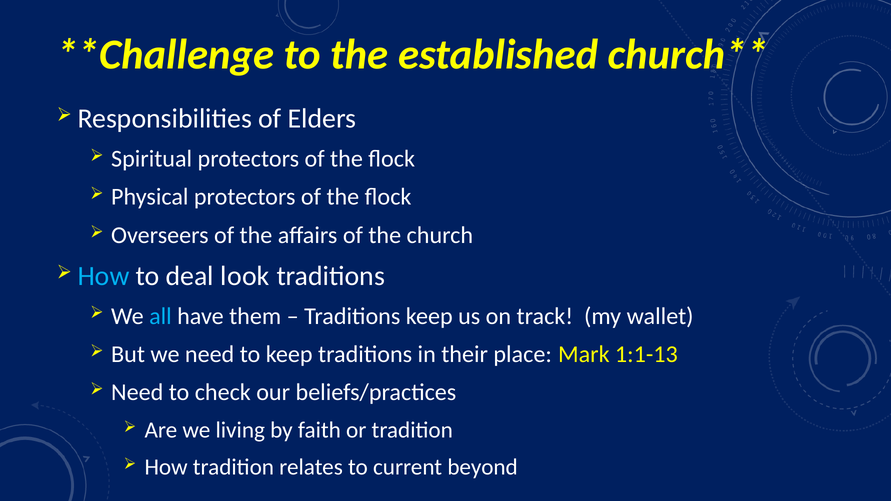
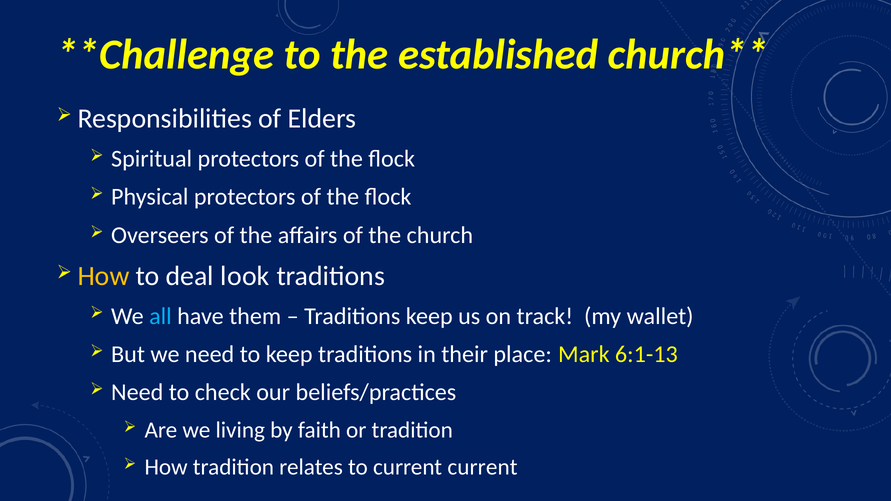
How at (104, 276) colour: light blue -> yellow
1:1-13: 1:1-13 -> 6:1-13
current beyond: beyond -> current
